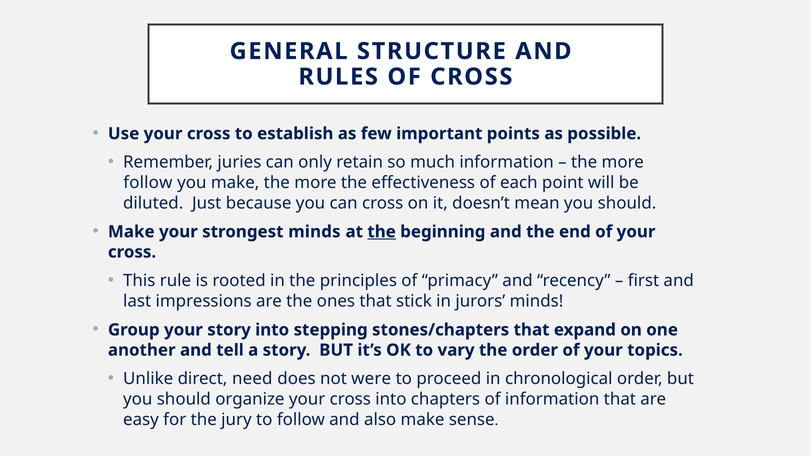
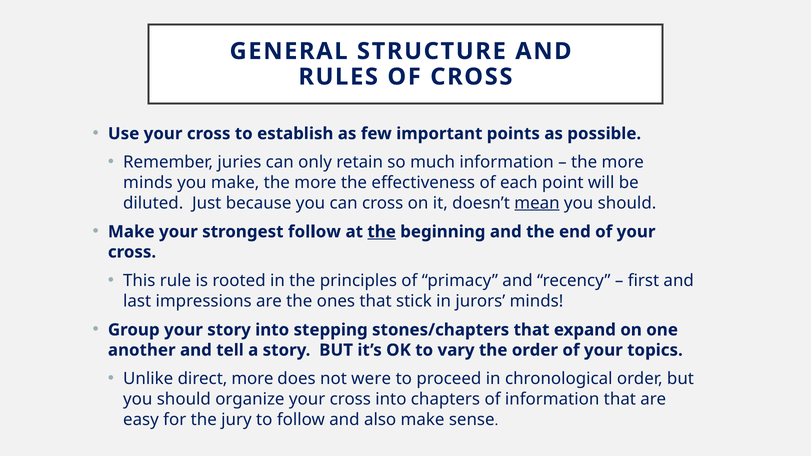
follow at (148, 183): follow -> minds
mean underline: none -> present
strongest minds: minds -> follow
direct need: need -> more
